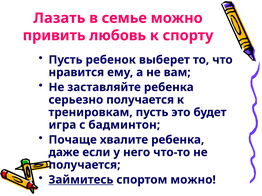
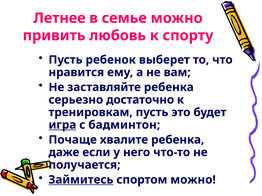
Лазать: Лазать -> Летнее
серьезно получается: получается -> достаточно
игра underline: none -> present
